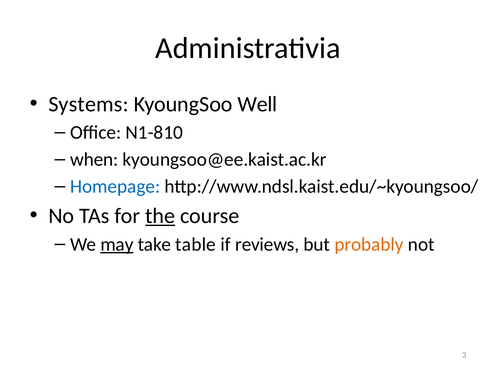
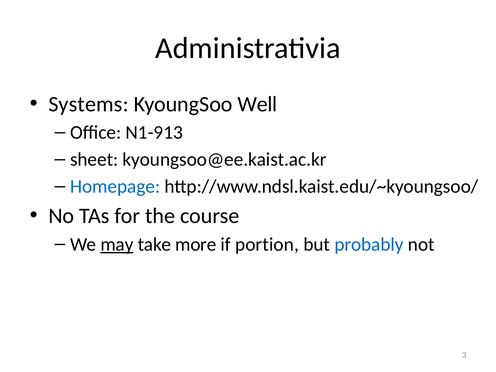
N1-810: N1-810 -> N1-913
when: when -> sheet
the underline: present -> none
table: table -> more
reviews: reviews -> portion
probably colour: orange -> blue
